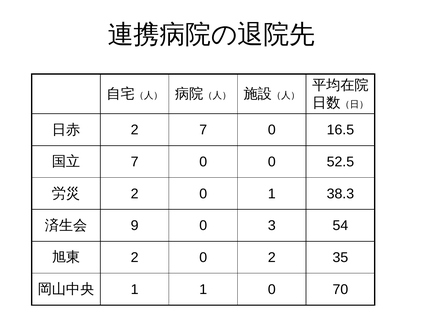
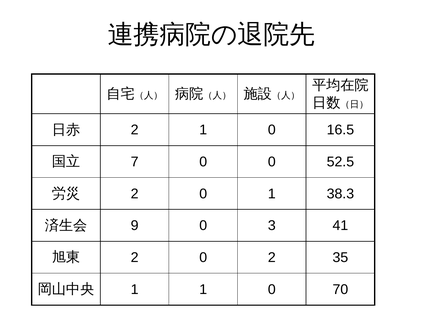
2 7: 7 -> 1
54: 54 -> 41
